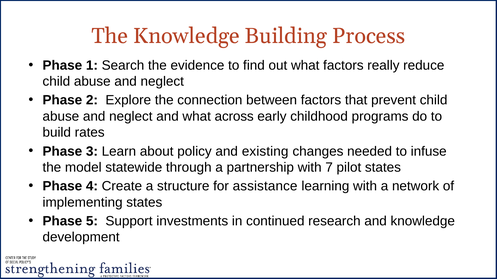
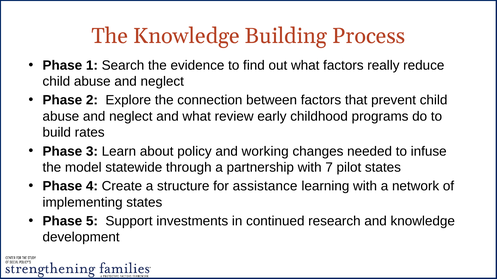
across: across -> review
existing: existing -> working
